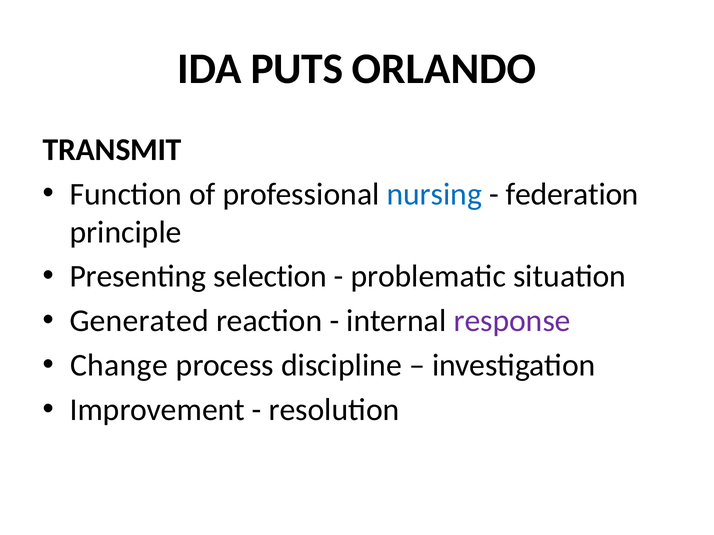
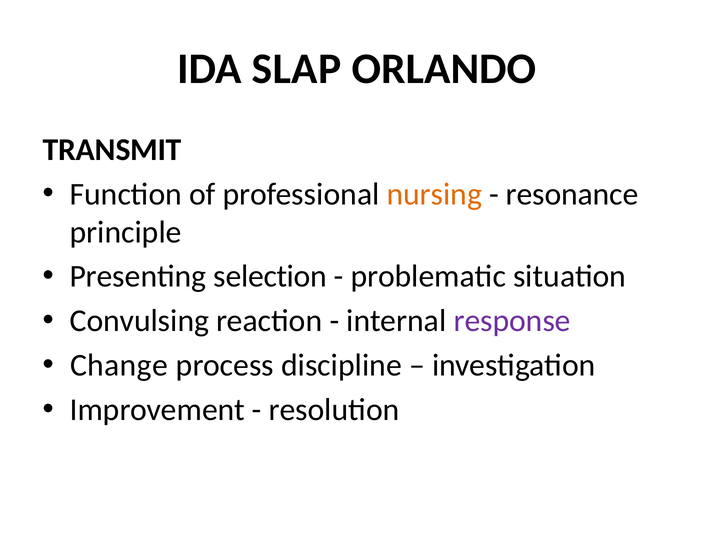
PUTS: PUTS -> SLAP
nursing colour: blue -> orange
federation: federation -> resonance
Generated: Generated -> Convulsing
